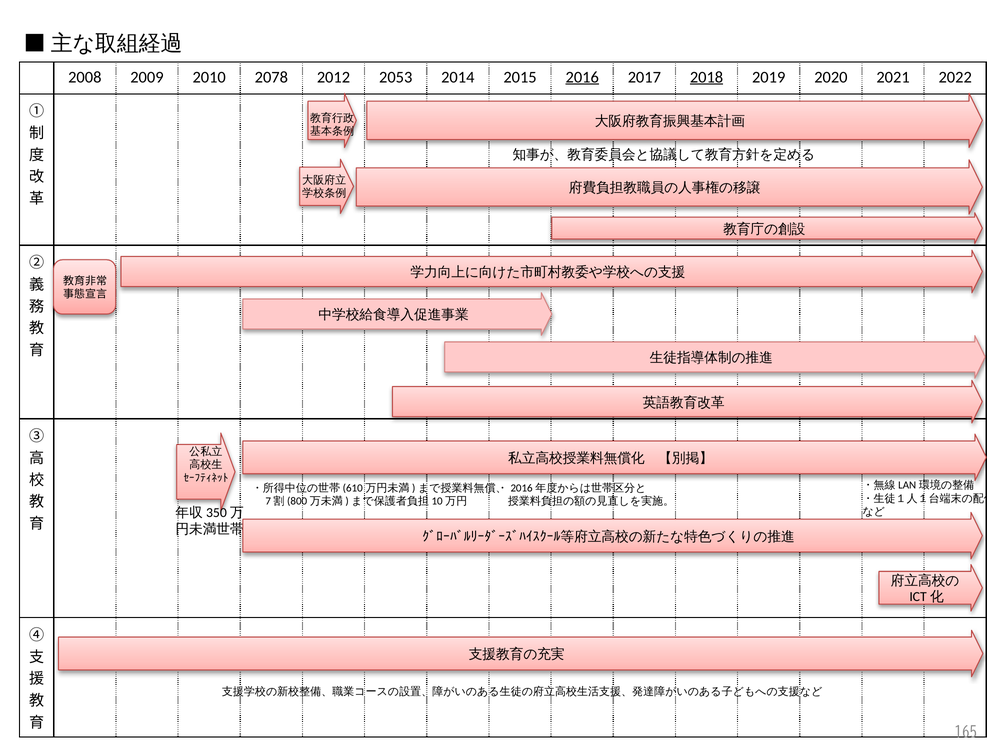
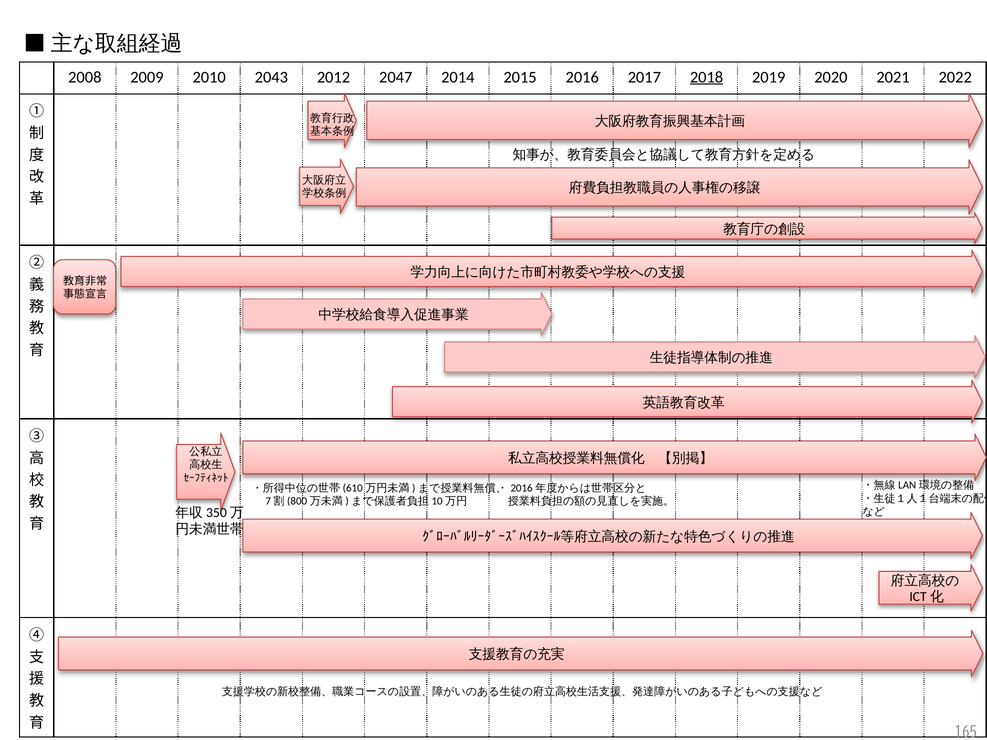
2078: 2078 -> 2043
2053: 2053 -> 2047
2016 underline: present -> none
